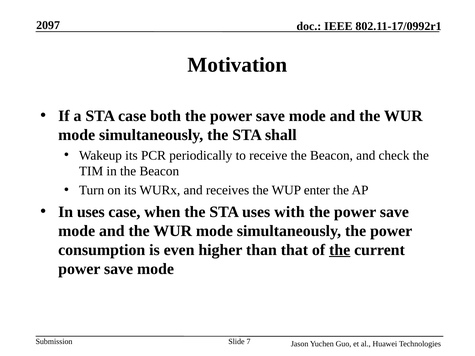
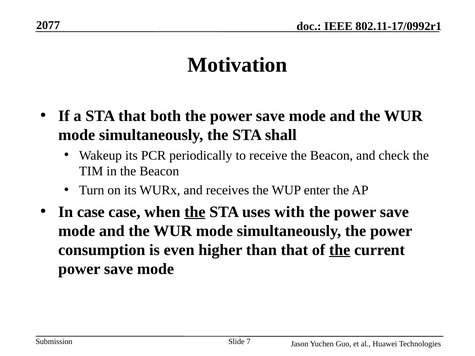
2097: 2097 -> 2077
STA case: case -> that
In uses: uses -> case
the at (195, 212) underline: none -> present
